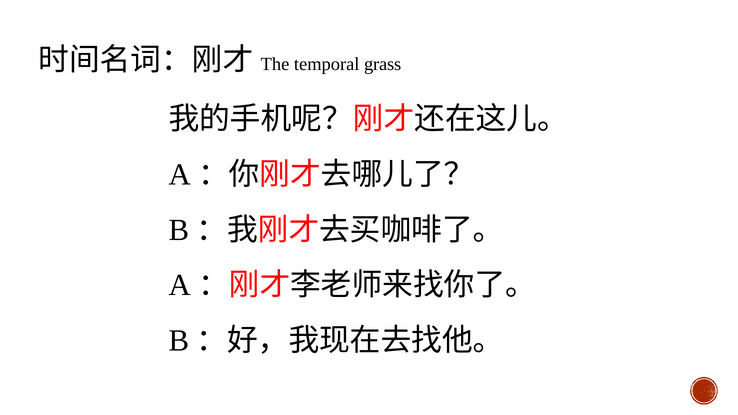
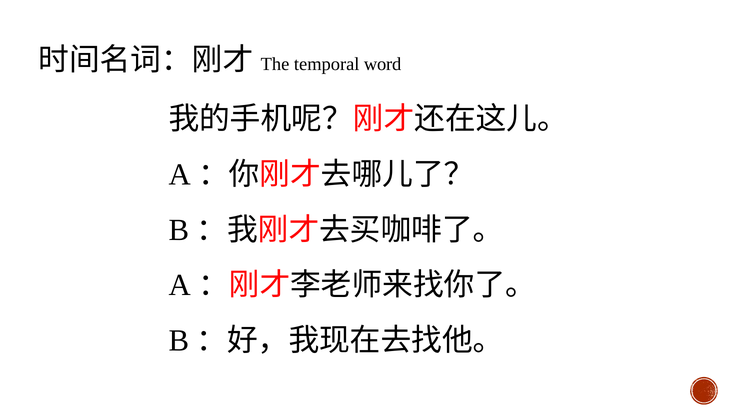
grass: grass -> word
